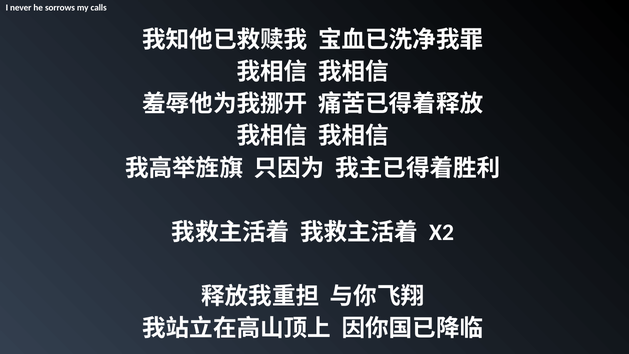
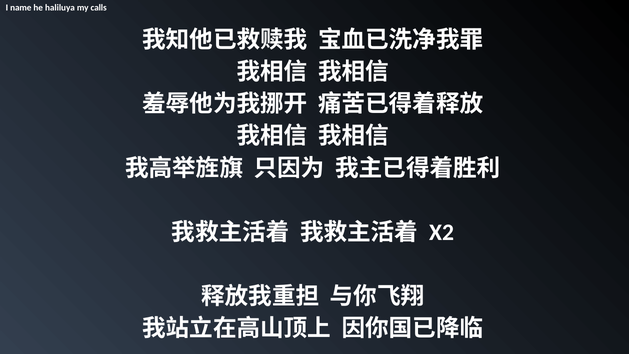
never: never -> name
sorrows: sorrows -> haliluya
